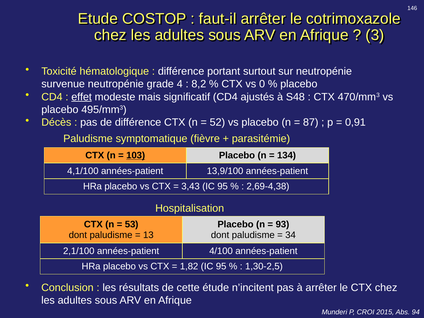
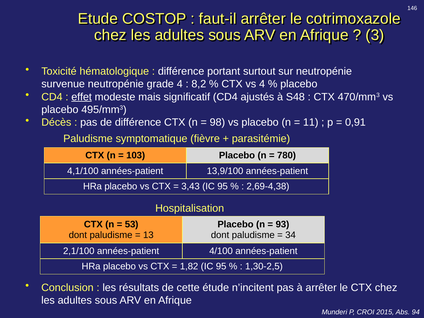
vs 0: 0 -> 4
52: 52 -> 98
87: 87 -> 11
103 underline: present -> none
134: 134 -> 780
